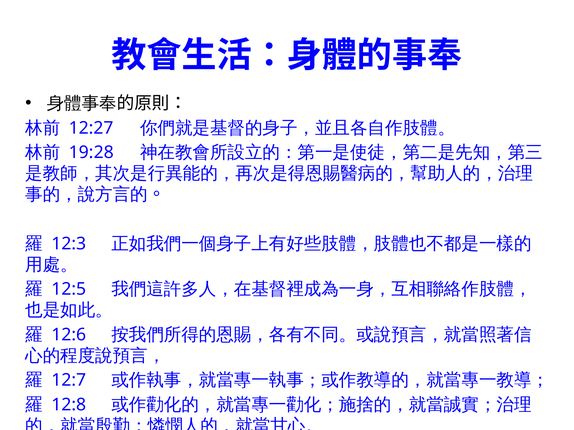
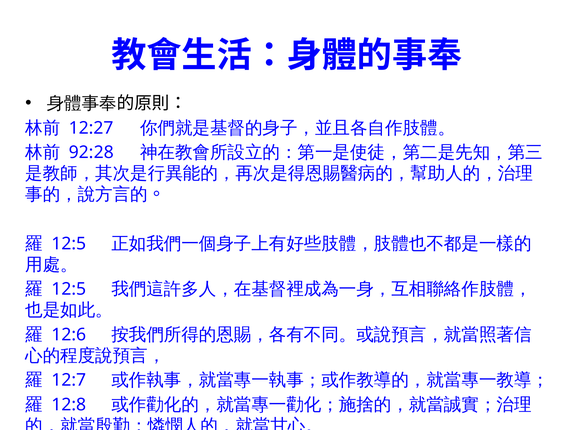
19:28: 19:28 -> 92:28
12:3 at (69, 244): 12:3 -> 12:5
